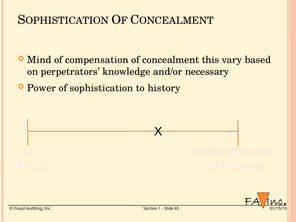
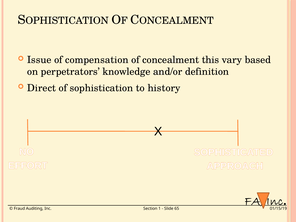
Mind: Mind -> Issue
necessary: necessary -> definition
Power: Power -> Direct
